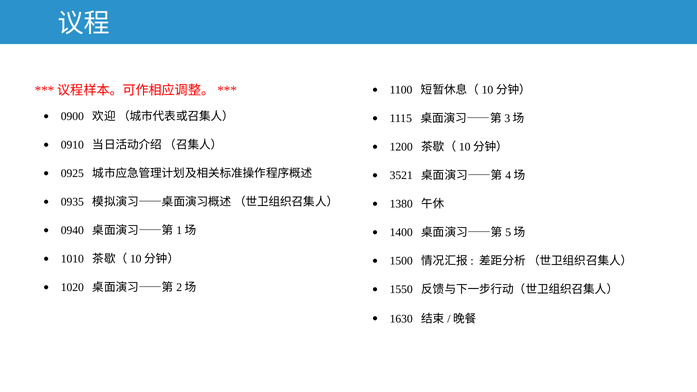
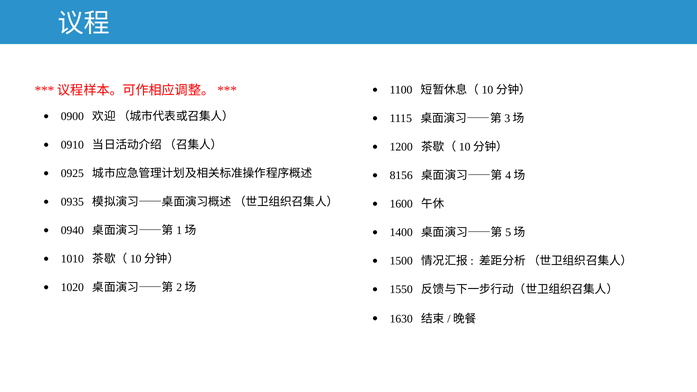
3521: 3521 -> 8156
1380: 1380 -> 1600
